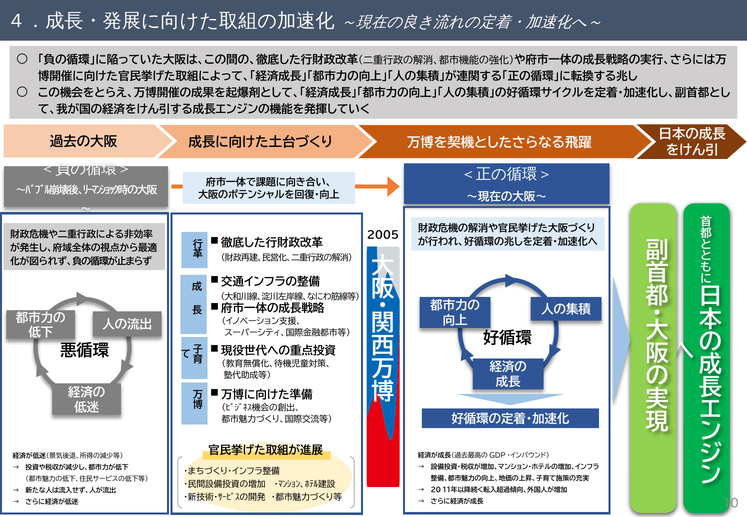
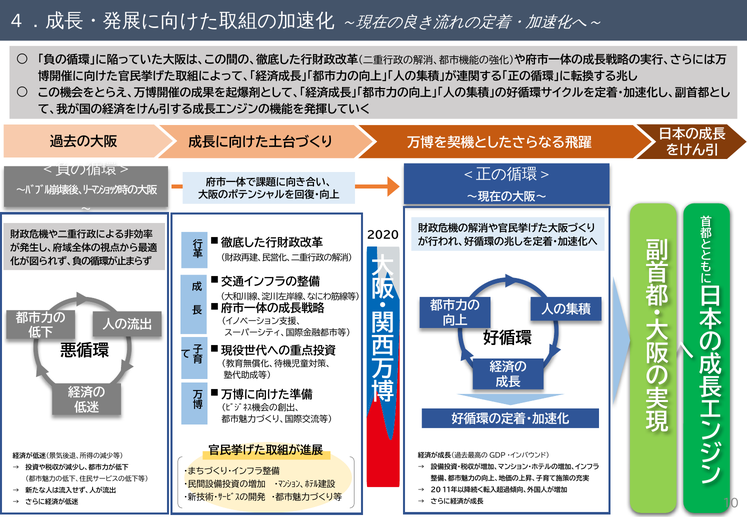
2005: 2005 -> 2020
